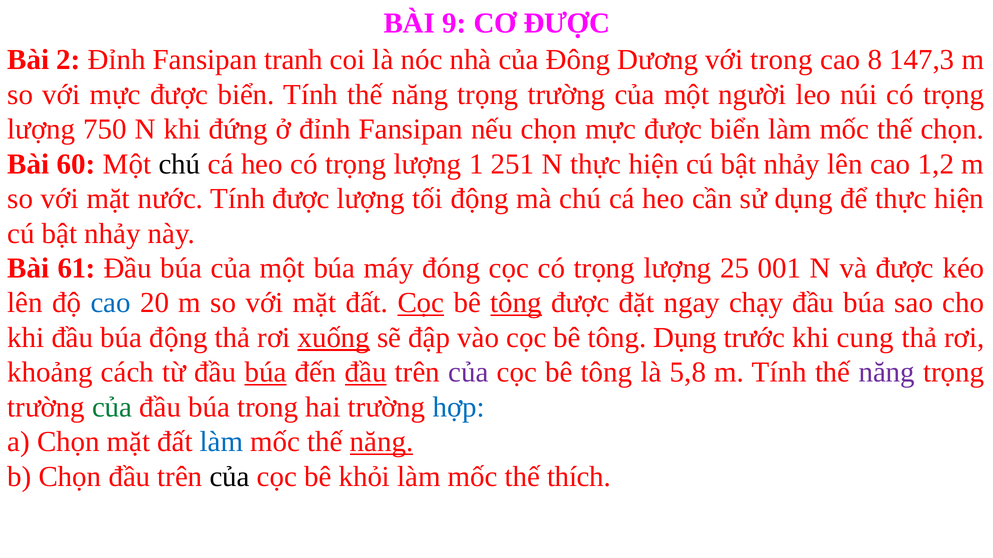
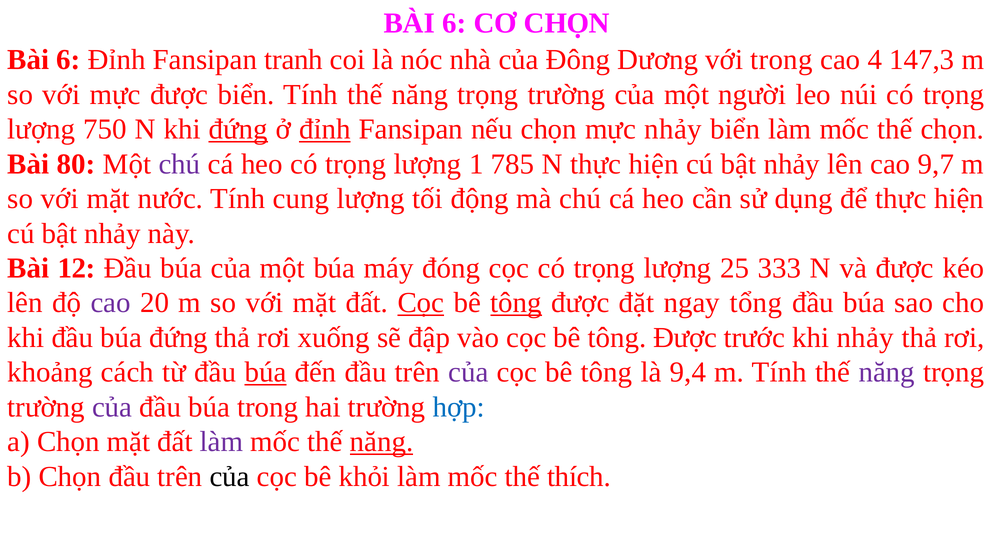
9 at (454, 23): 9 -> 6
CƠ ĐƯỢC: ĐƯỢC -> CHỌN
2 at (68, 60): 2 -> 6
8: 8 -> 4
đứng at (238, 129) underline: none -> present
đỉnh at (325, 129) underline: none -> present
chọn mực được: được -> nhảy
60: 60 -> 80
chú at (179, 164) colour: black -> purple
251: 251 -> 785
1,2: 1,2 -> 9,7
Tính được: được -> cung
61: 61 -> 12
001: 001 -> 333
cao at (111, 303) colour: blue -> purple
chạy: chạy -> tổng
búa động: động -> đứng
xuống underline: present -> none
Dụng at (685, 338): Dụng -> Được
khi cung: cung -> nhảy
đầu at (366, 373) underline: present -> none
5,8: 5,8 -> 9,4
của at (112, 408) colour: green -> purple
làm at (222, 442) colour: blue -> purple
